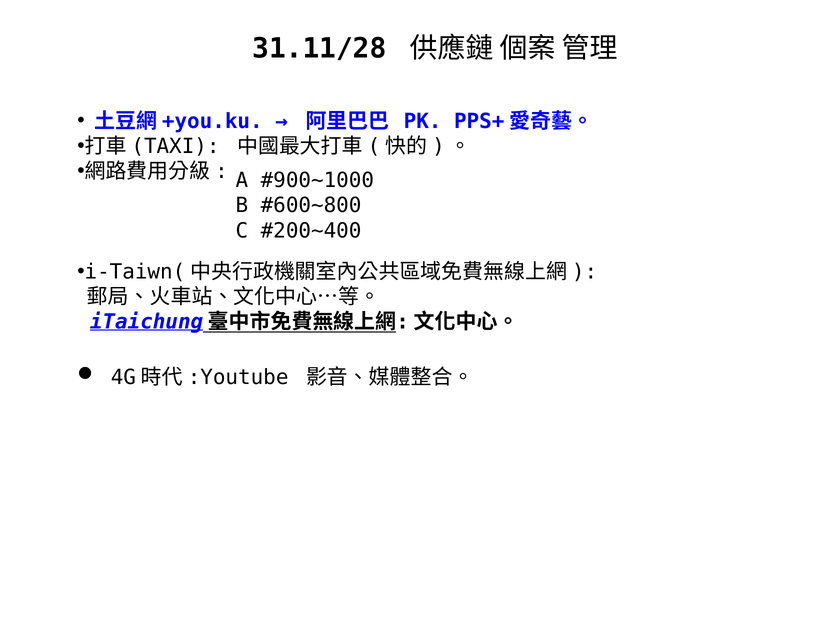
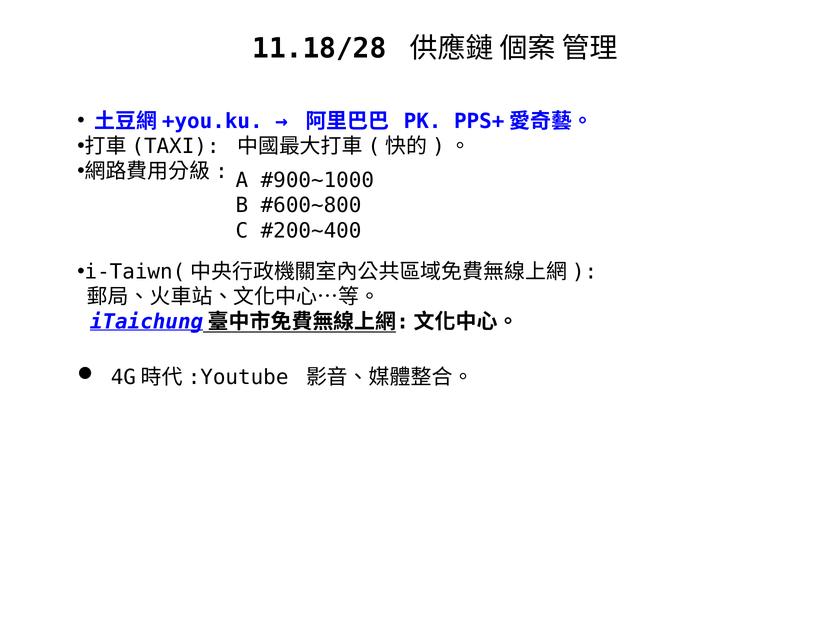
31.11/28: 31.11/28 -> 11.18/28
